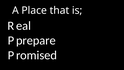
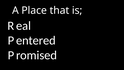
prepare: prepare -> entered
